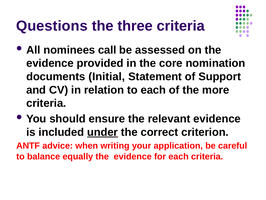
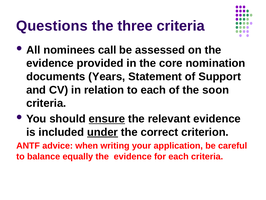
Initial: Initial -> Years
more: more -> soon
ensure underline: none -> present
